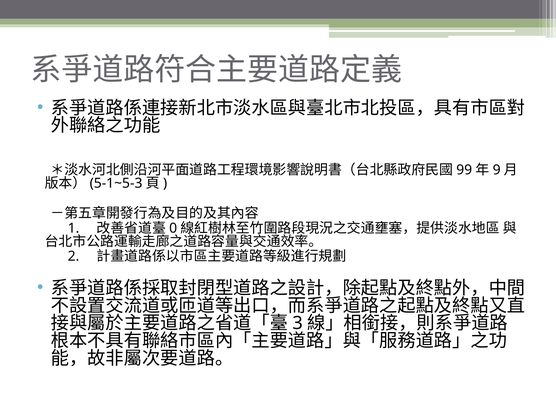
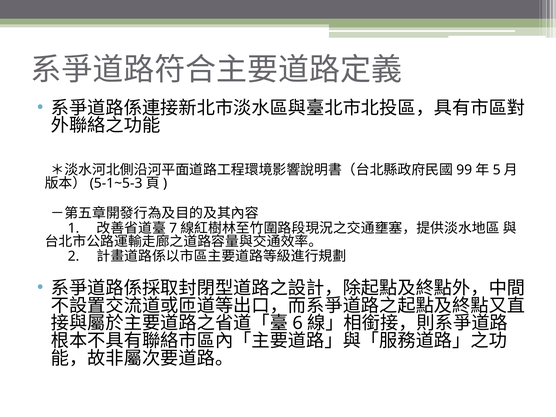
9: 9 -> 5
0: 0 -> 7
3: 3 -> 6
